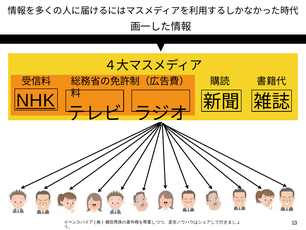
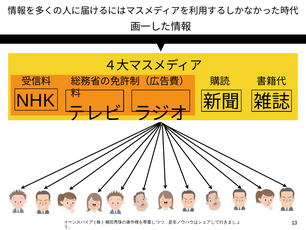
NHK underline: present -> none
